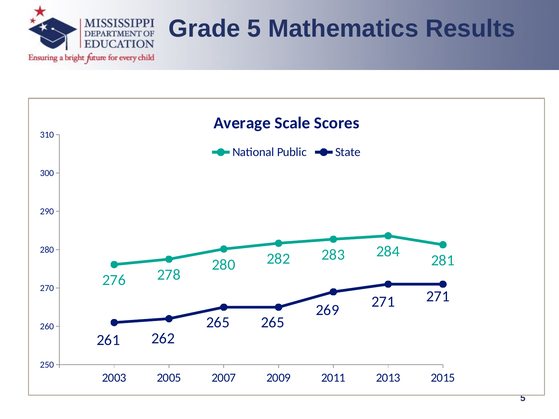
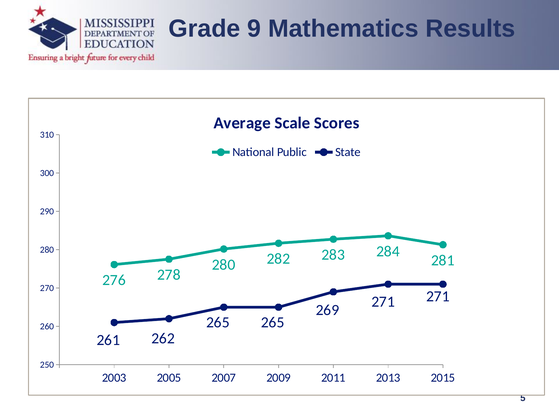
Grade 5: 5 -> 9
